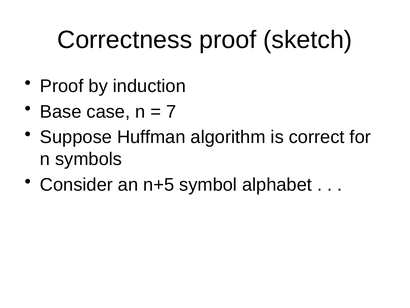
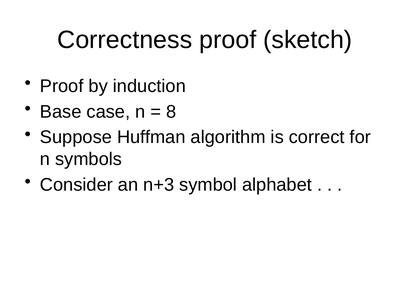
7: 7 -> 8
n+5: n+5 -> n+3
